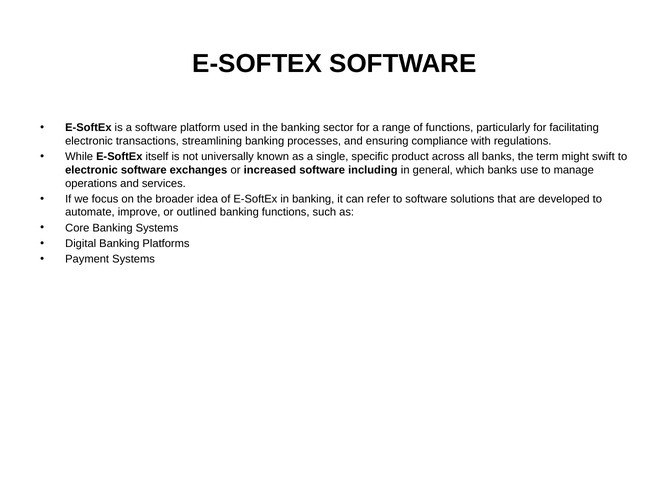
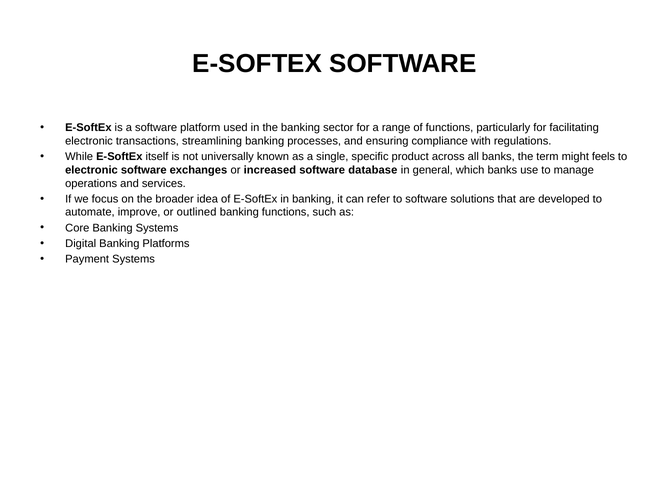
swift: swift -> feels
including: including -> database
